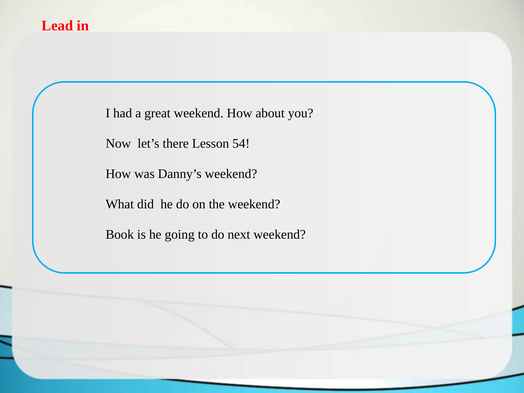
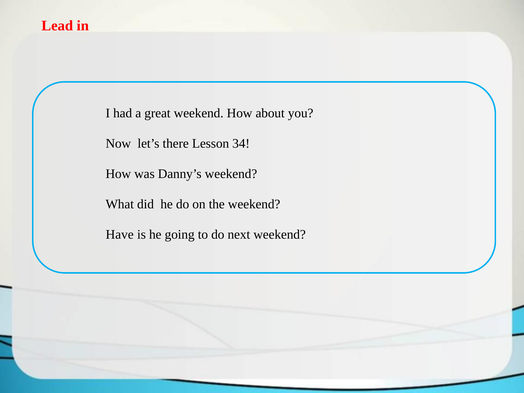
54: 54 -> 34
Book: Book -> Have
